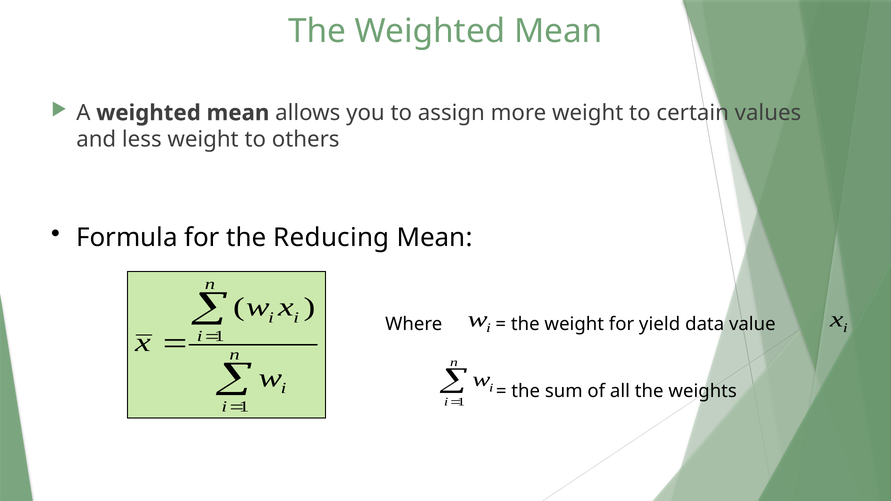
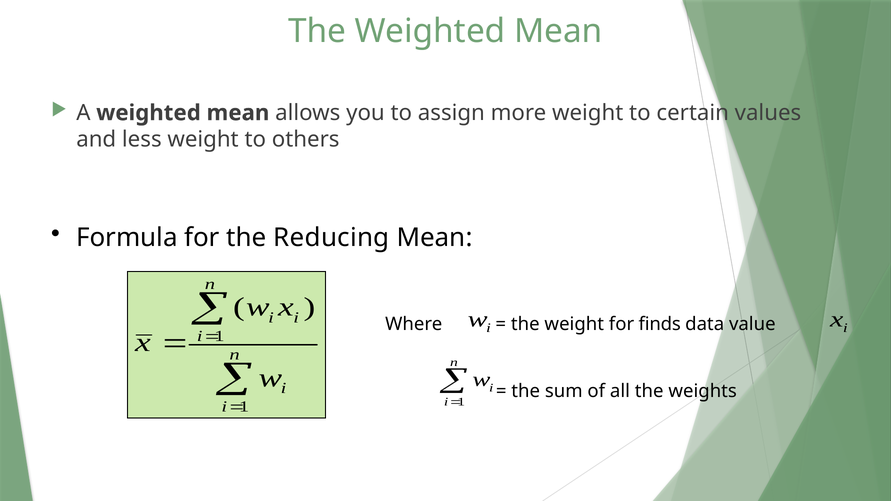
yield: yield -> finds
